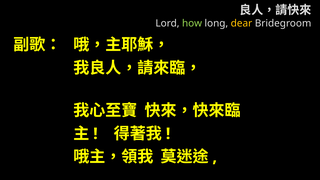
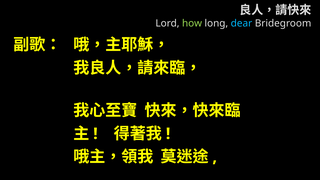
dear colour: yellow -> light blue
